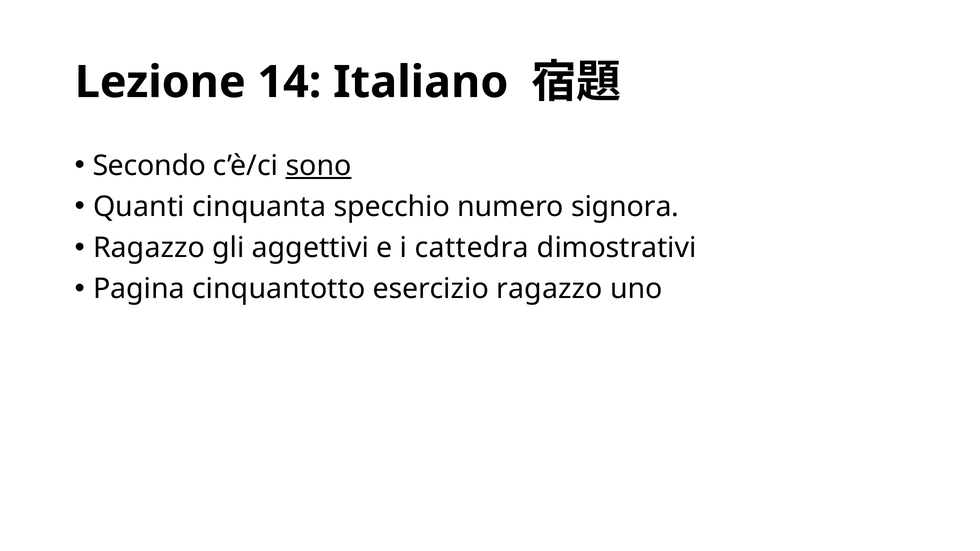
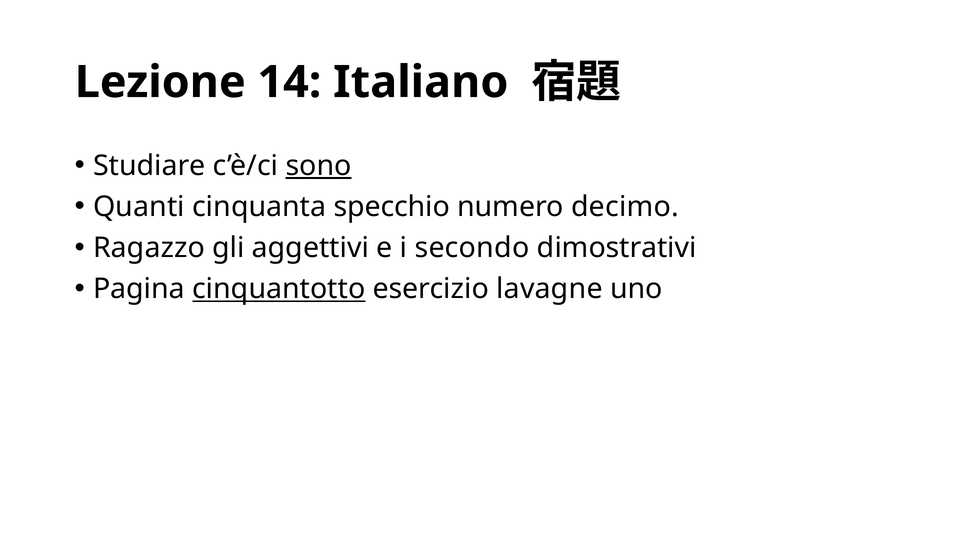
Secondo: Secondo -> Studiare
signora: signora -> decimo
cattedra: cattedra -> secondo
cinquantotto underline: none -> present
esercizio ragazzo: ragazzo -> lavagne
